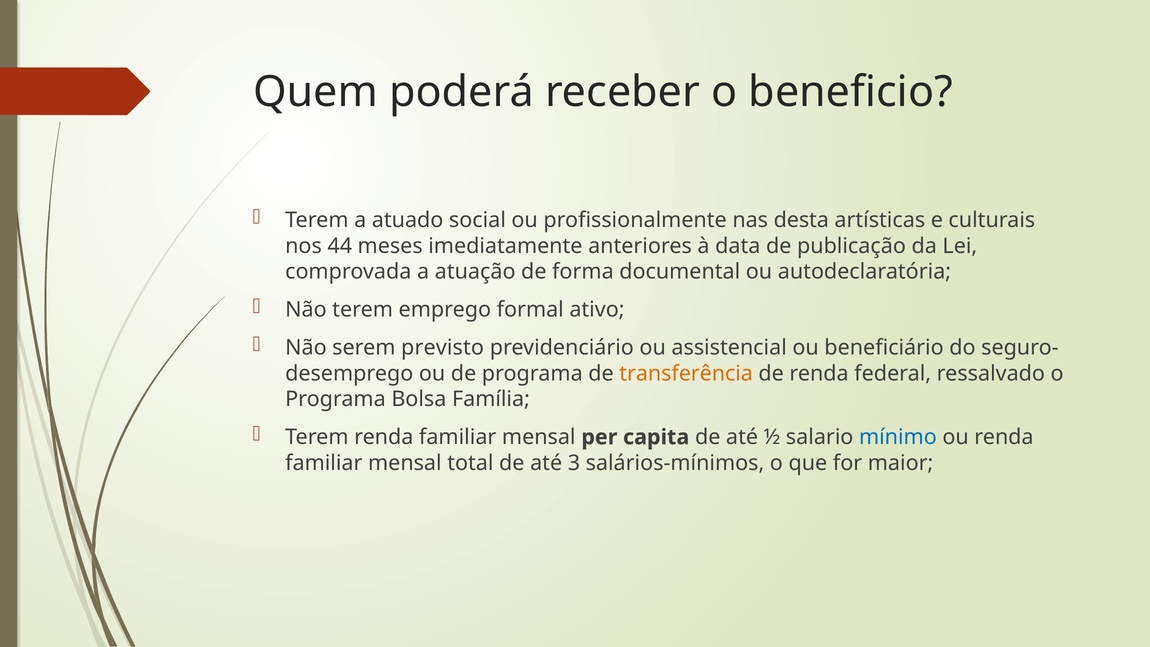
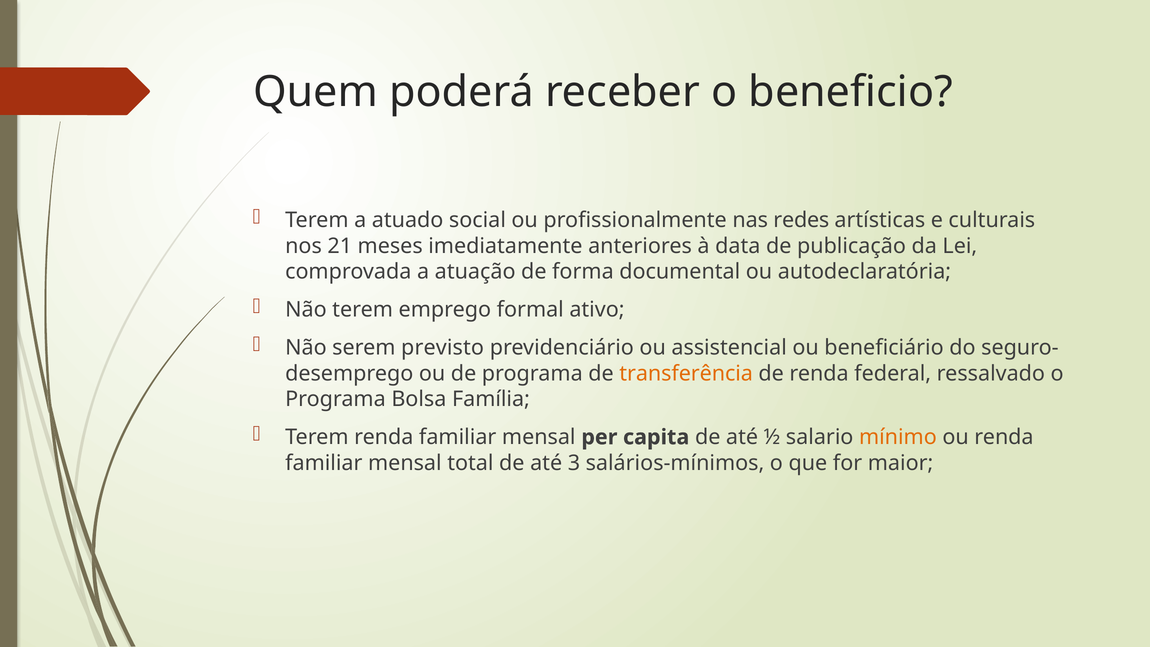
desta: desta -> redes
44: 44 -> 21
mínimo colour: blue -> orange
